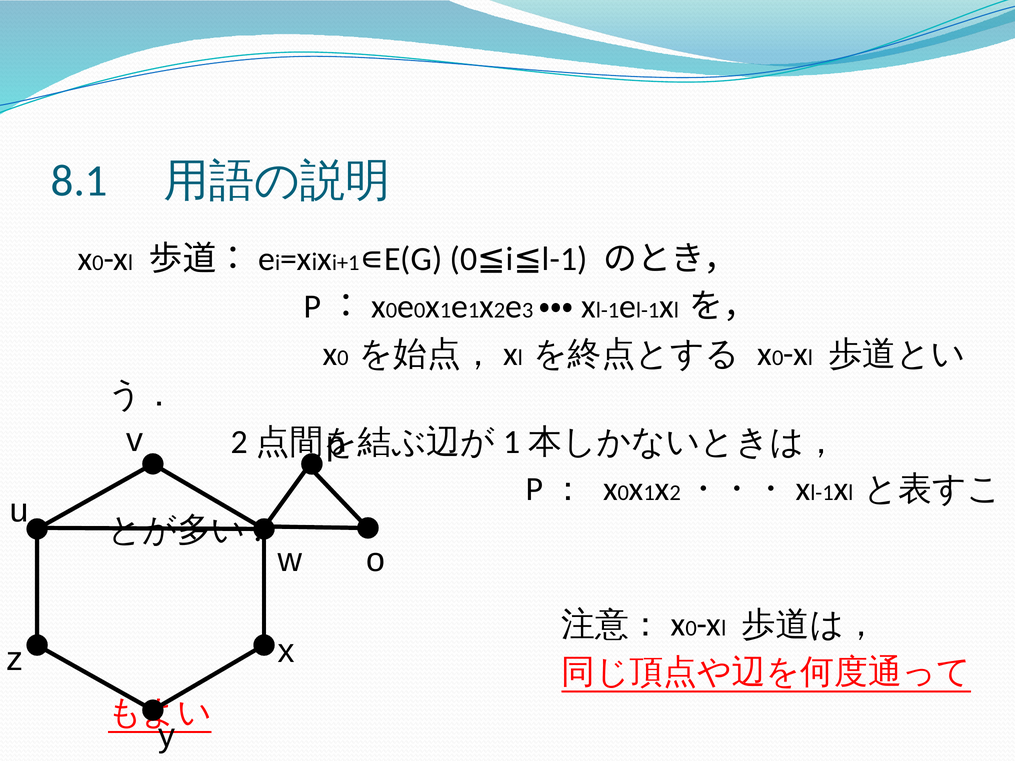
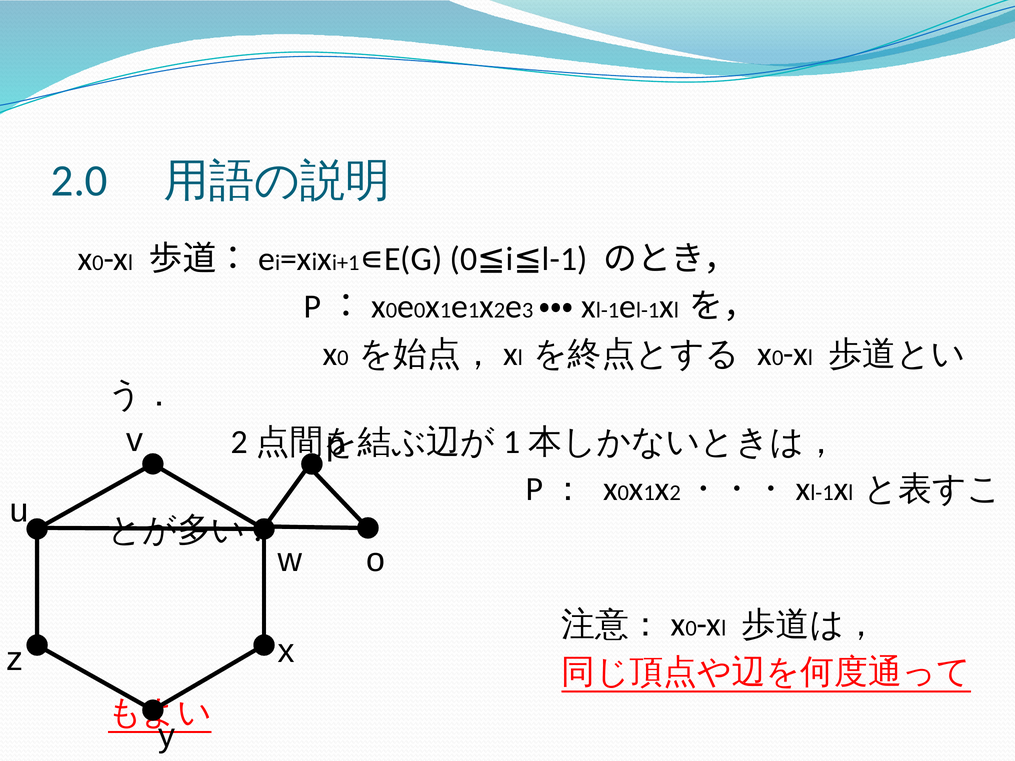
8.1: 8.1 -> 2.0
